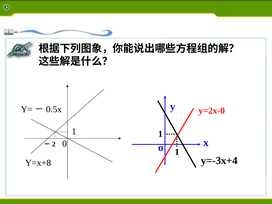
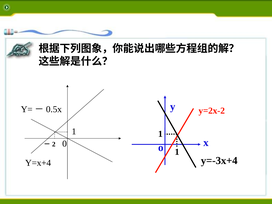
y=2x-0: y=2x-0 -> y=2x-2
Y=x+8: Y=x+8 -> Y=x+4
